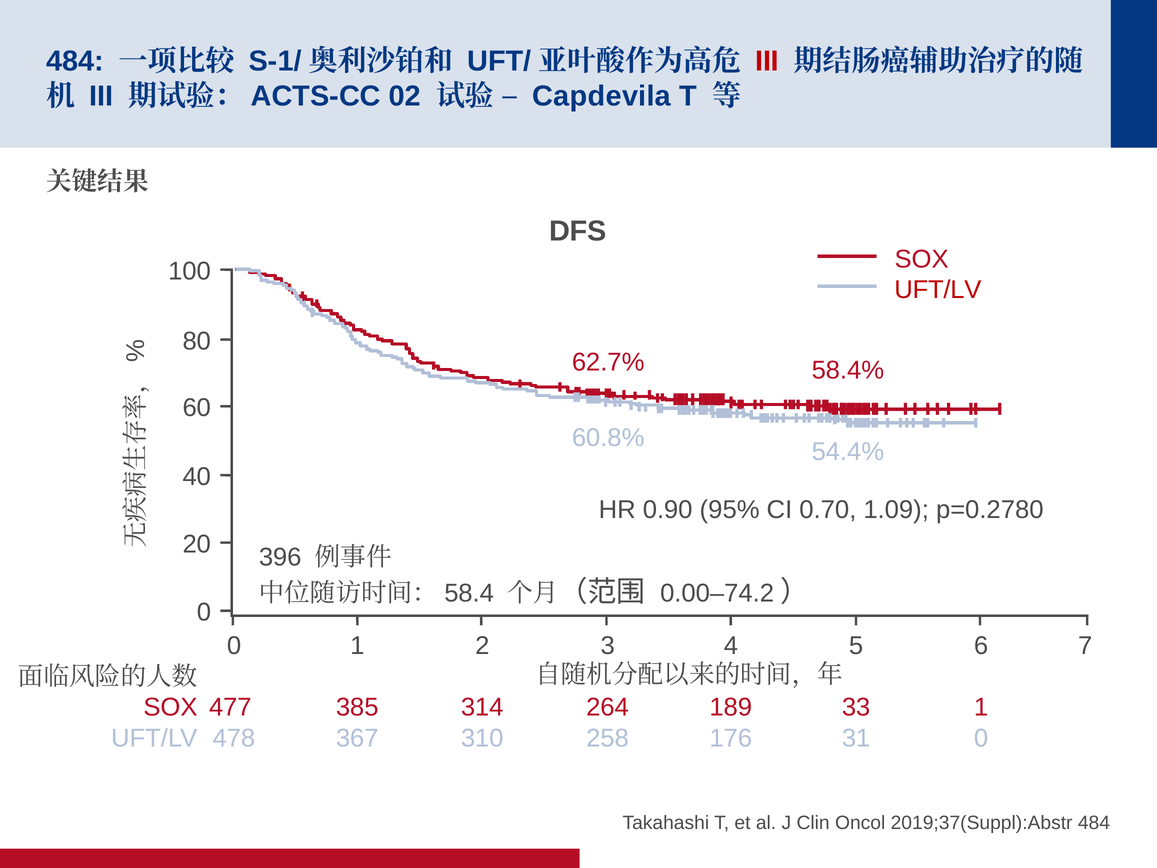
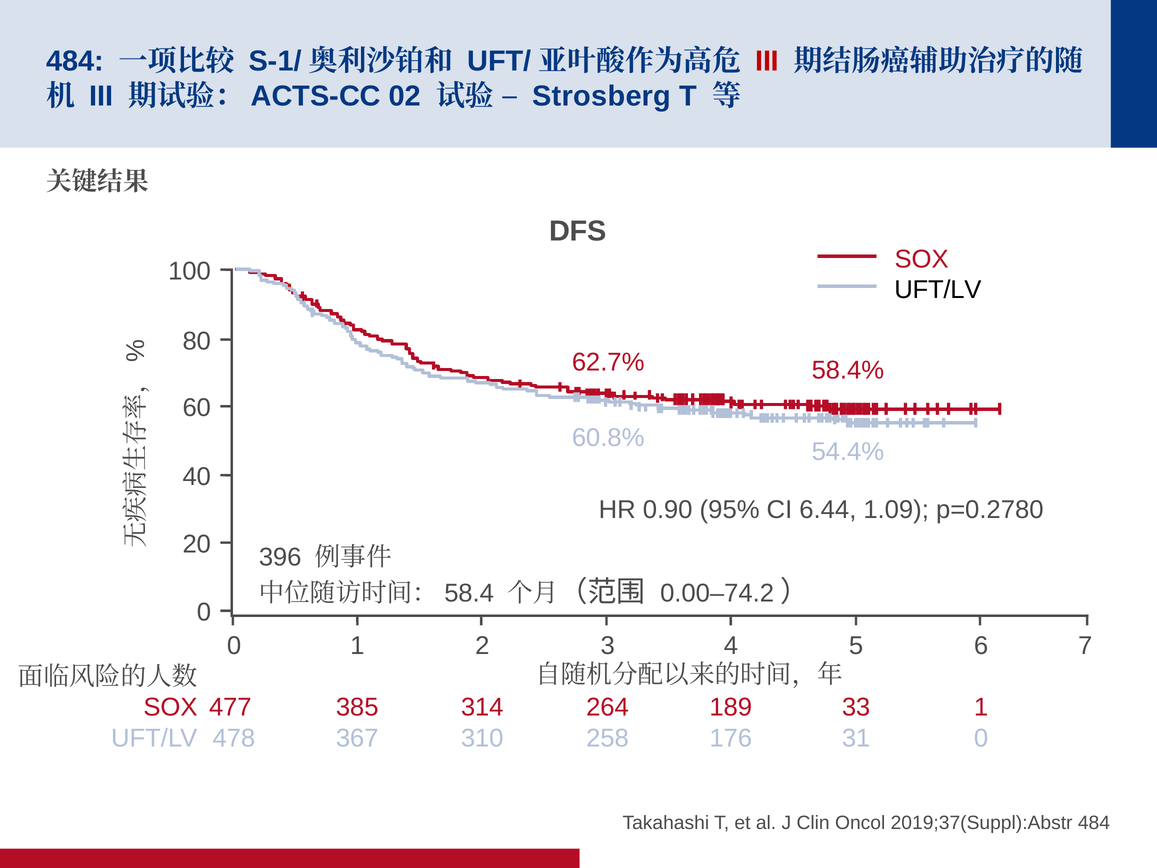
Capdevila: Capdevila -> Strosberg
UFT/LV at (938, 290) colour: red -> black
0.70: 0.70 -> 6.44
